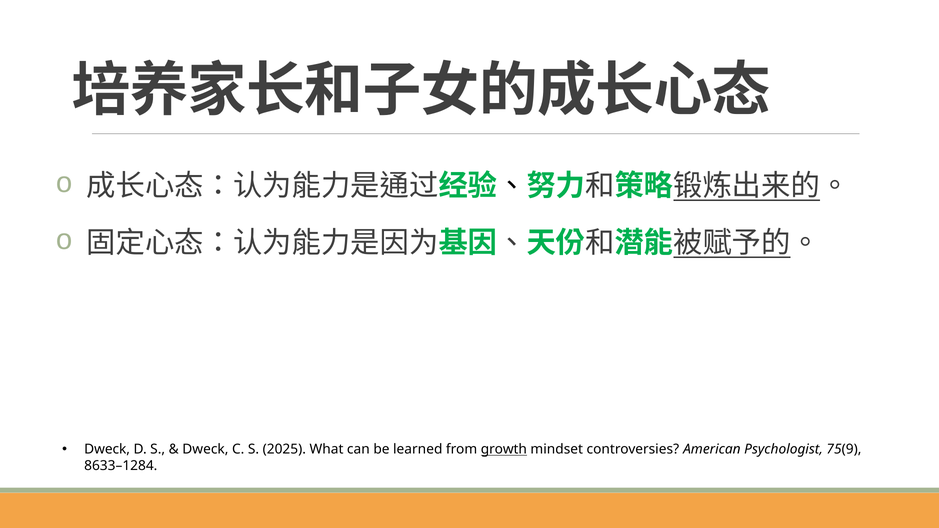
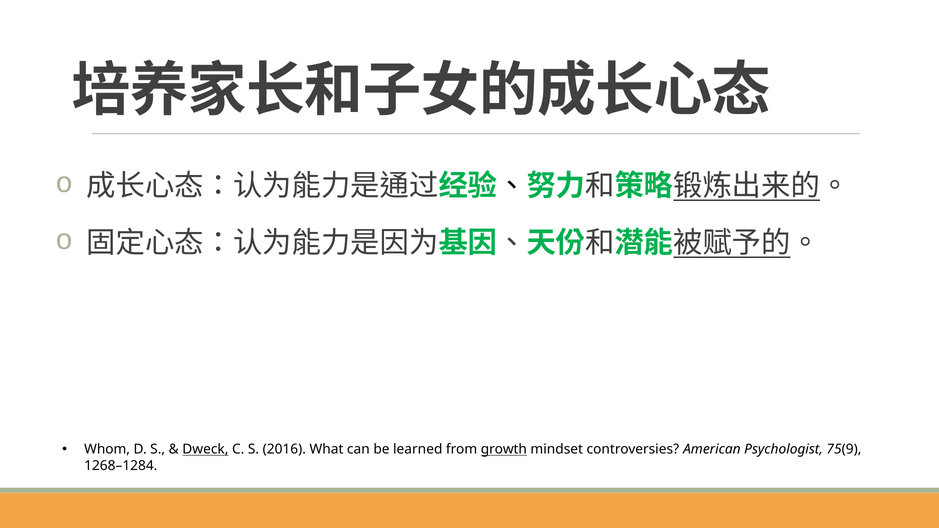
Dweck at (107, 450): Dweck -> Whom
Dweck at (205, 450) underline: none -> present
2025: 2025 -> 2016
8633–1284: 8633–1284 -> 1268–1284
